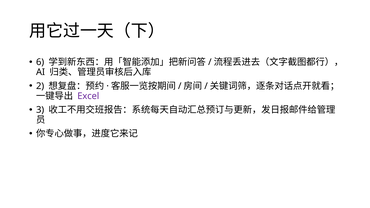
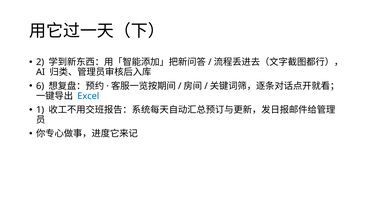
6: 6 -> 2
2: 2 -> 6
Excel colour: purple -> blue
3: 3 -> 1
